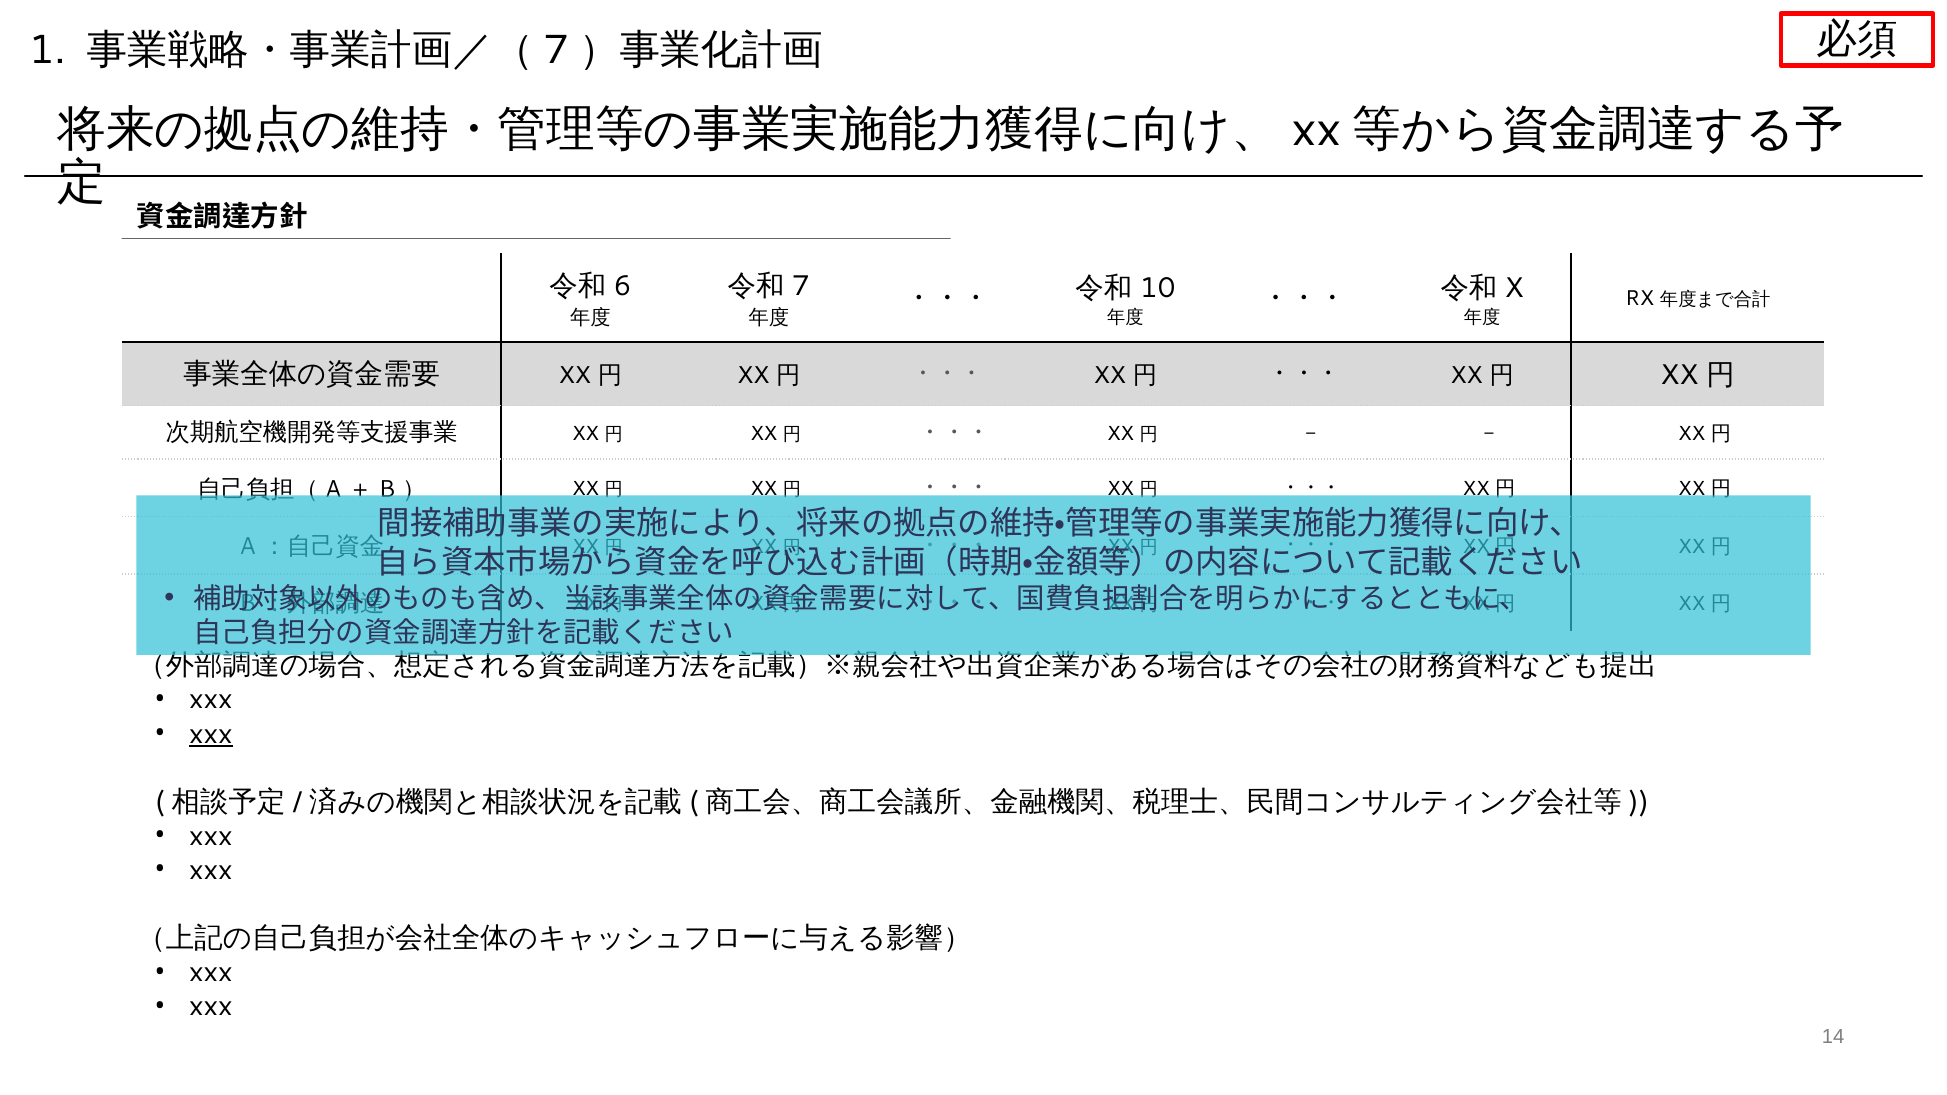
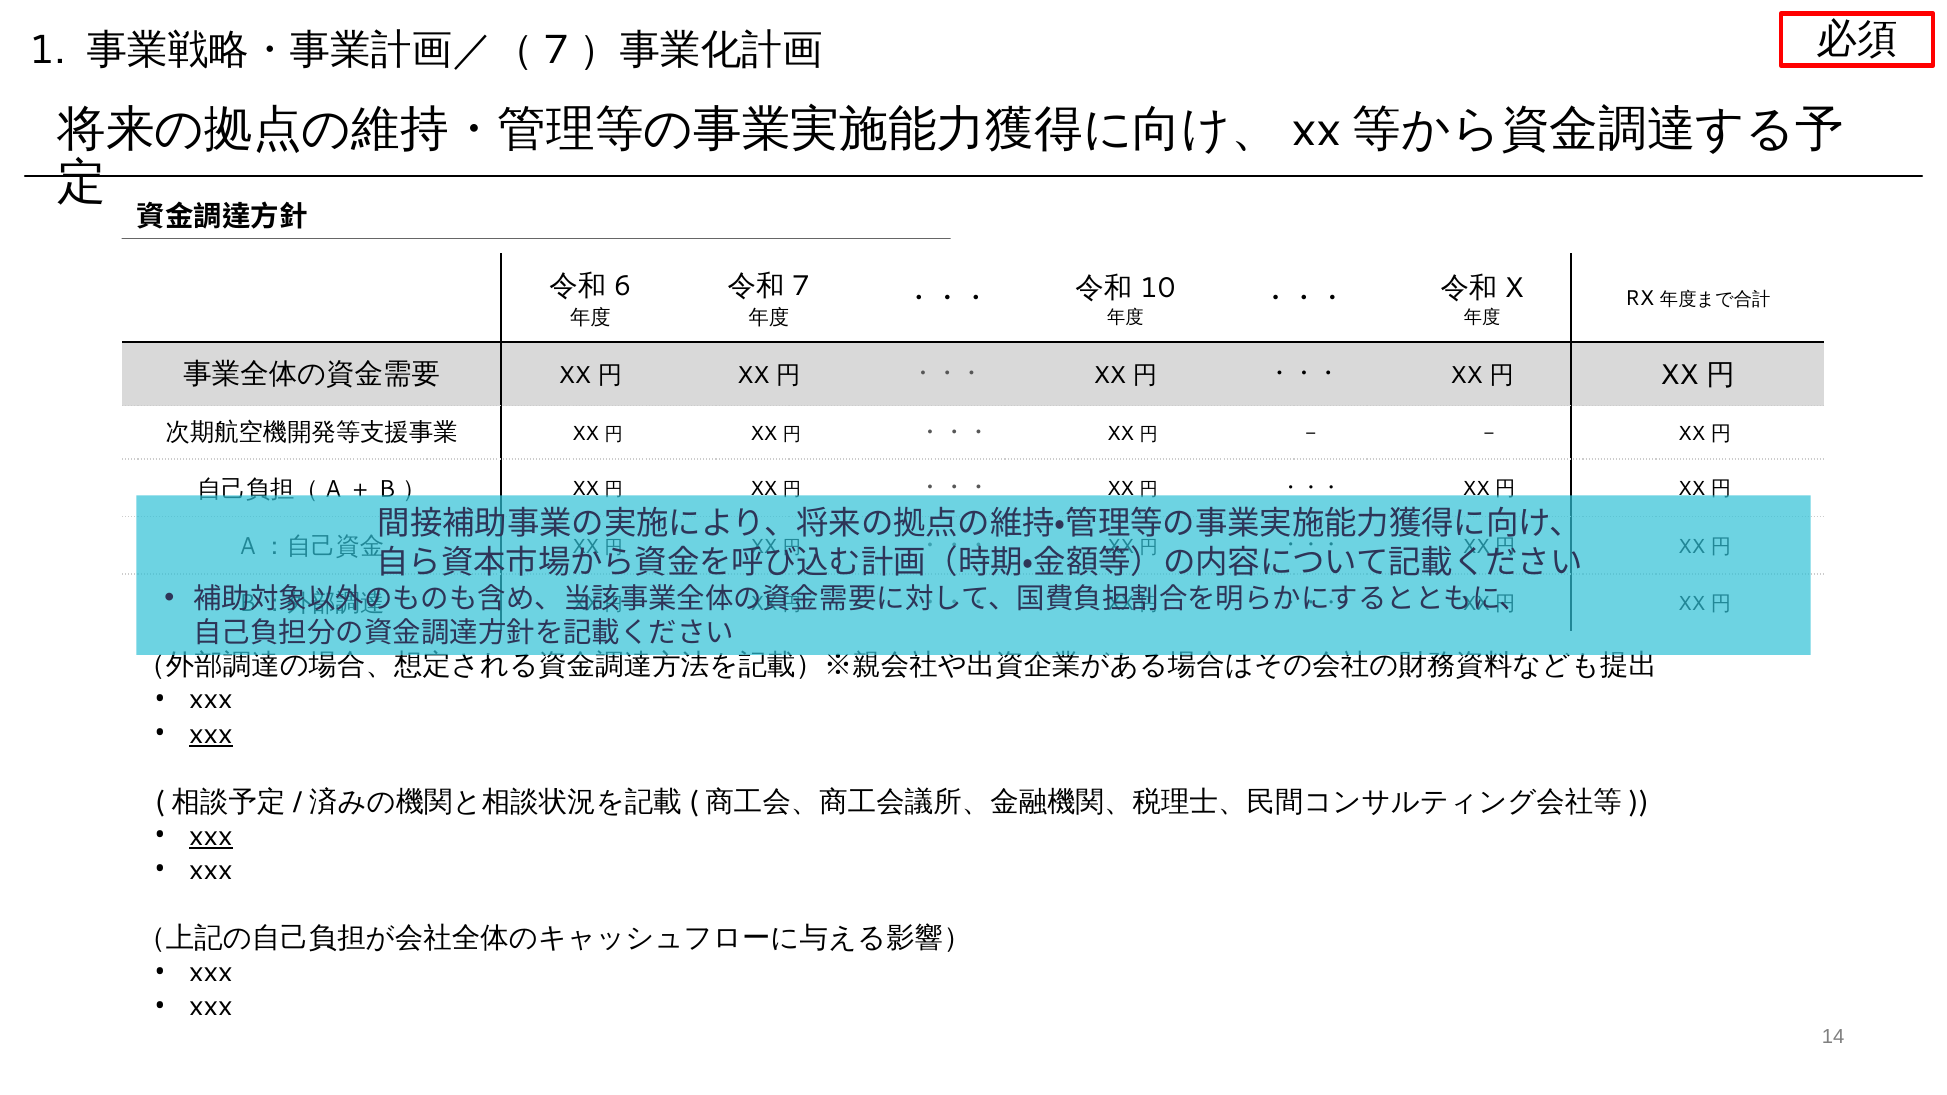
xxx at (211, 836) underline: none -> present
